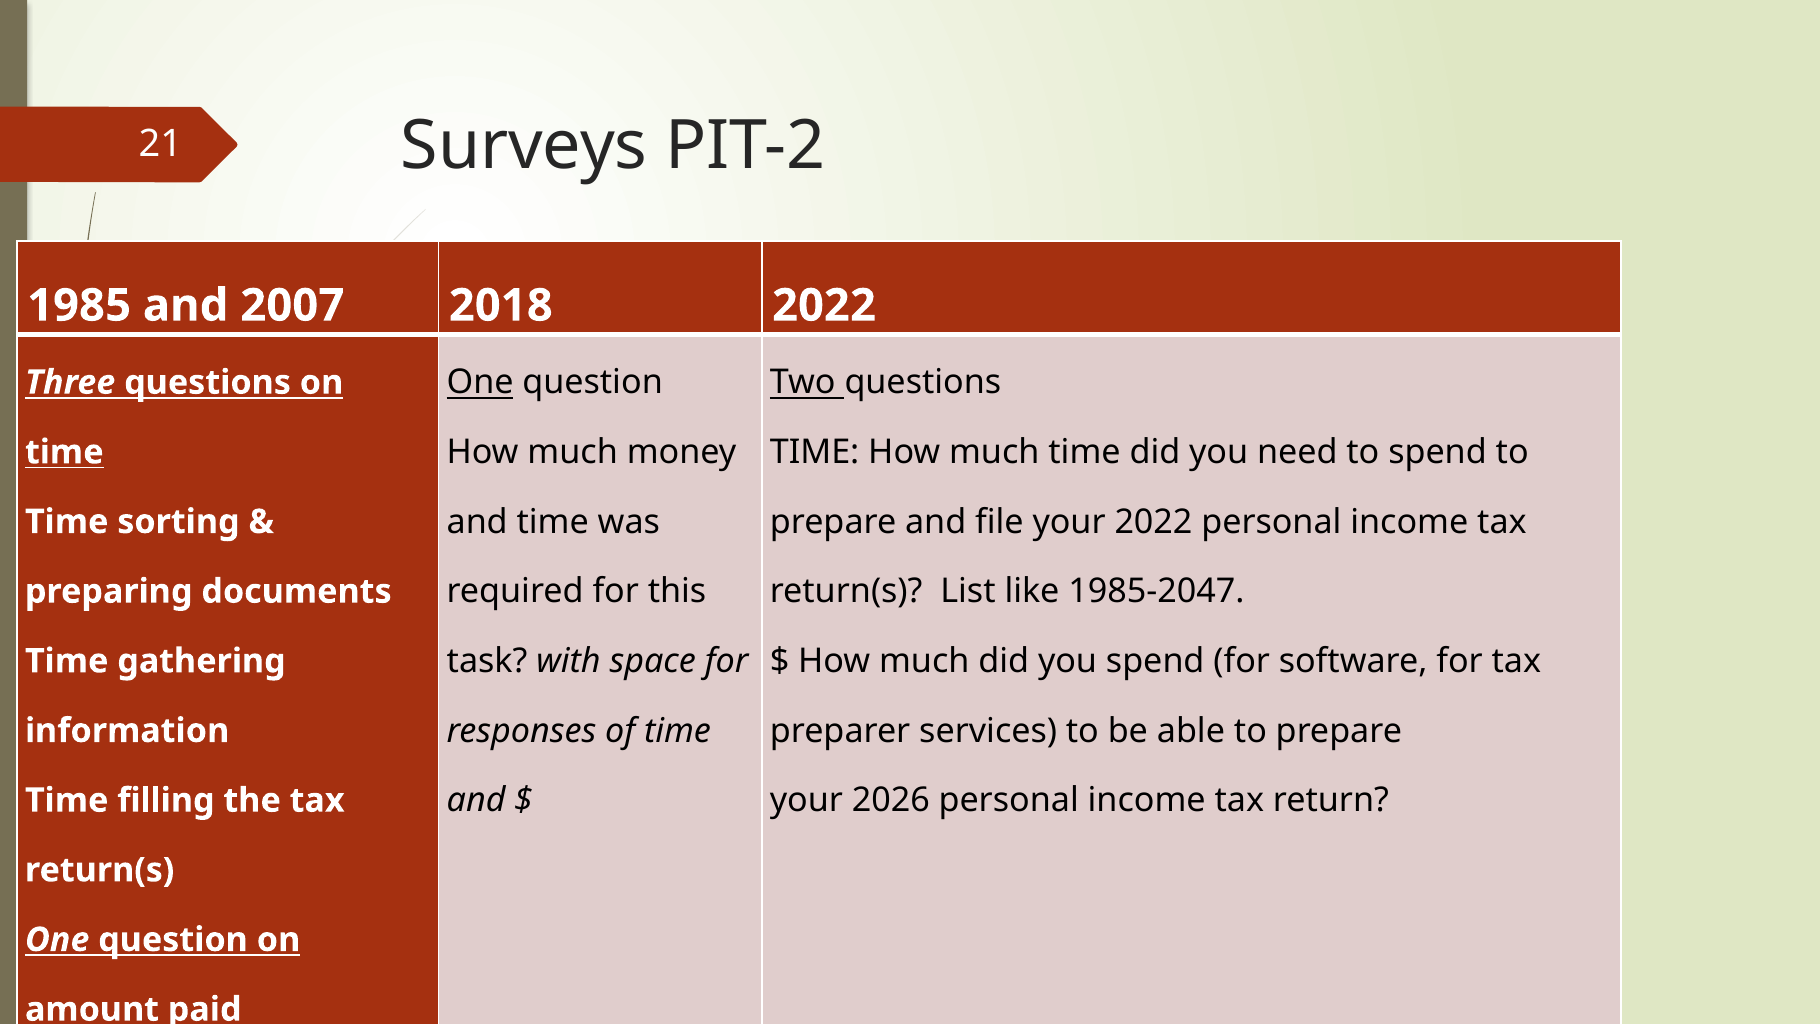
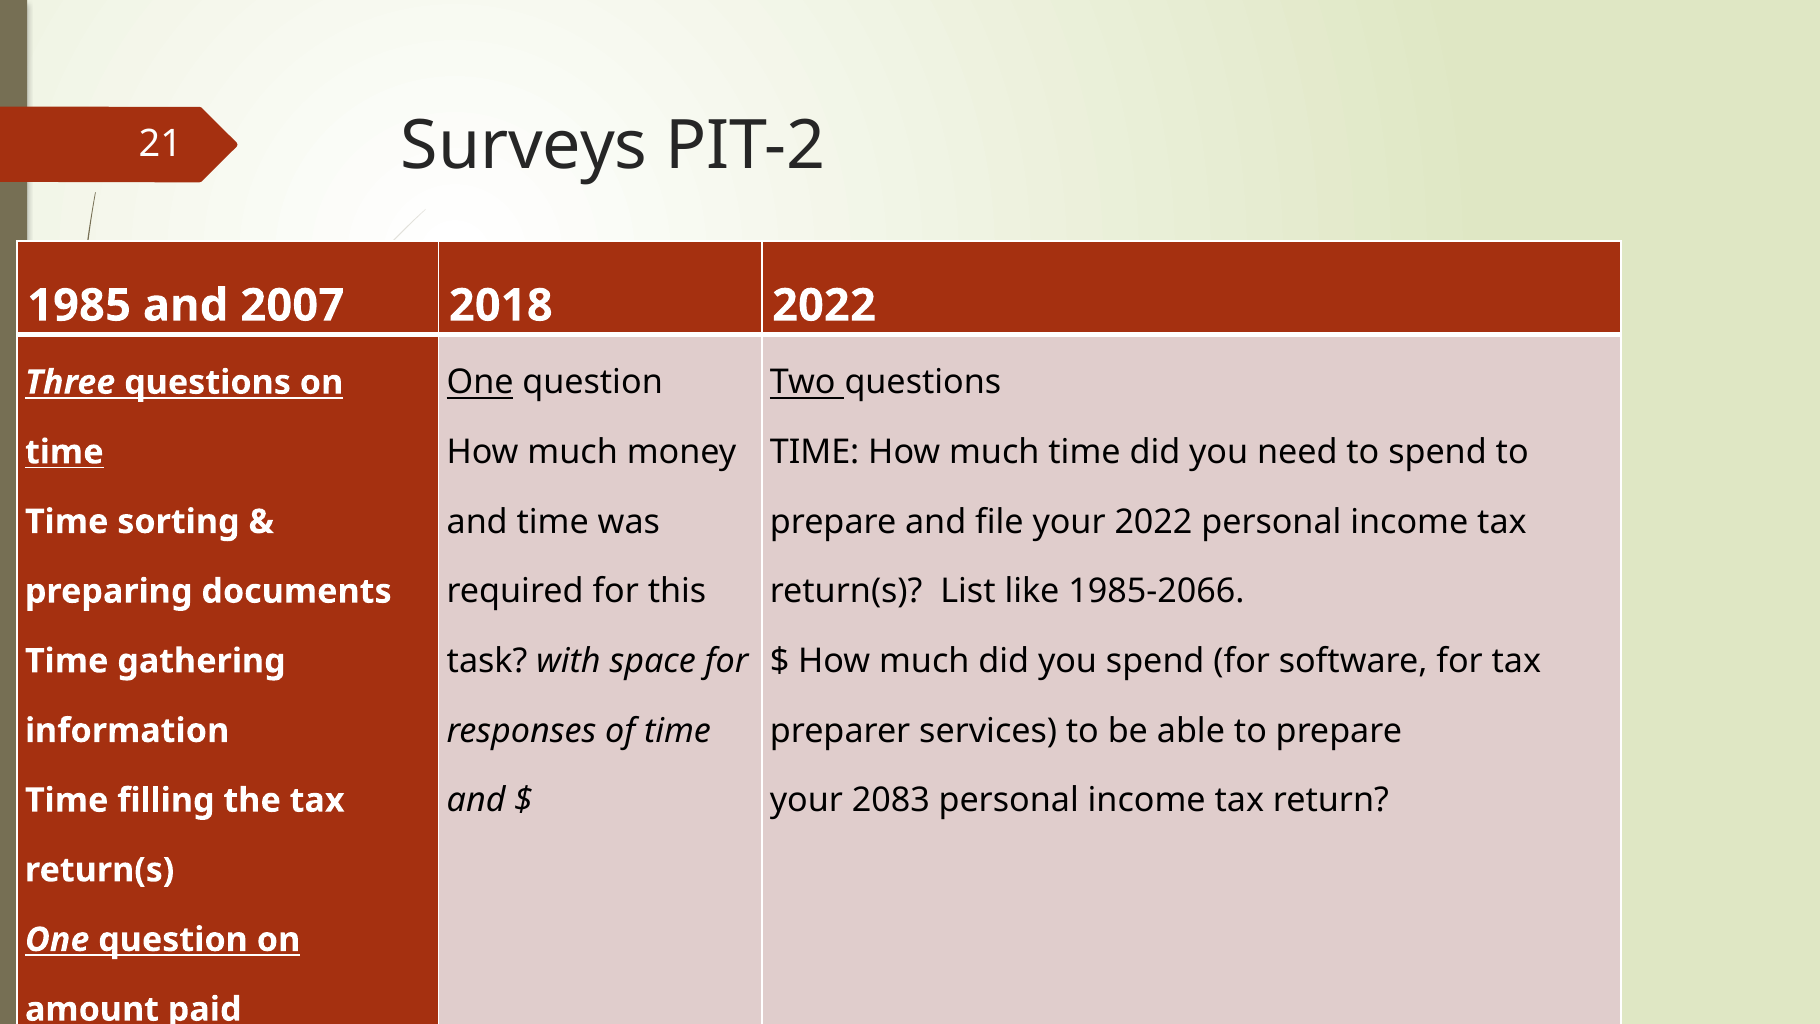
1985-2047: 1985-2047 -> 1985-2066
2026: 2026 -> 2083
